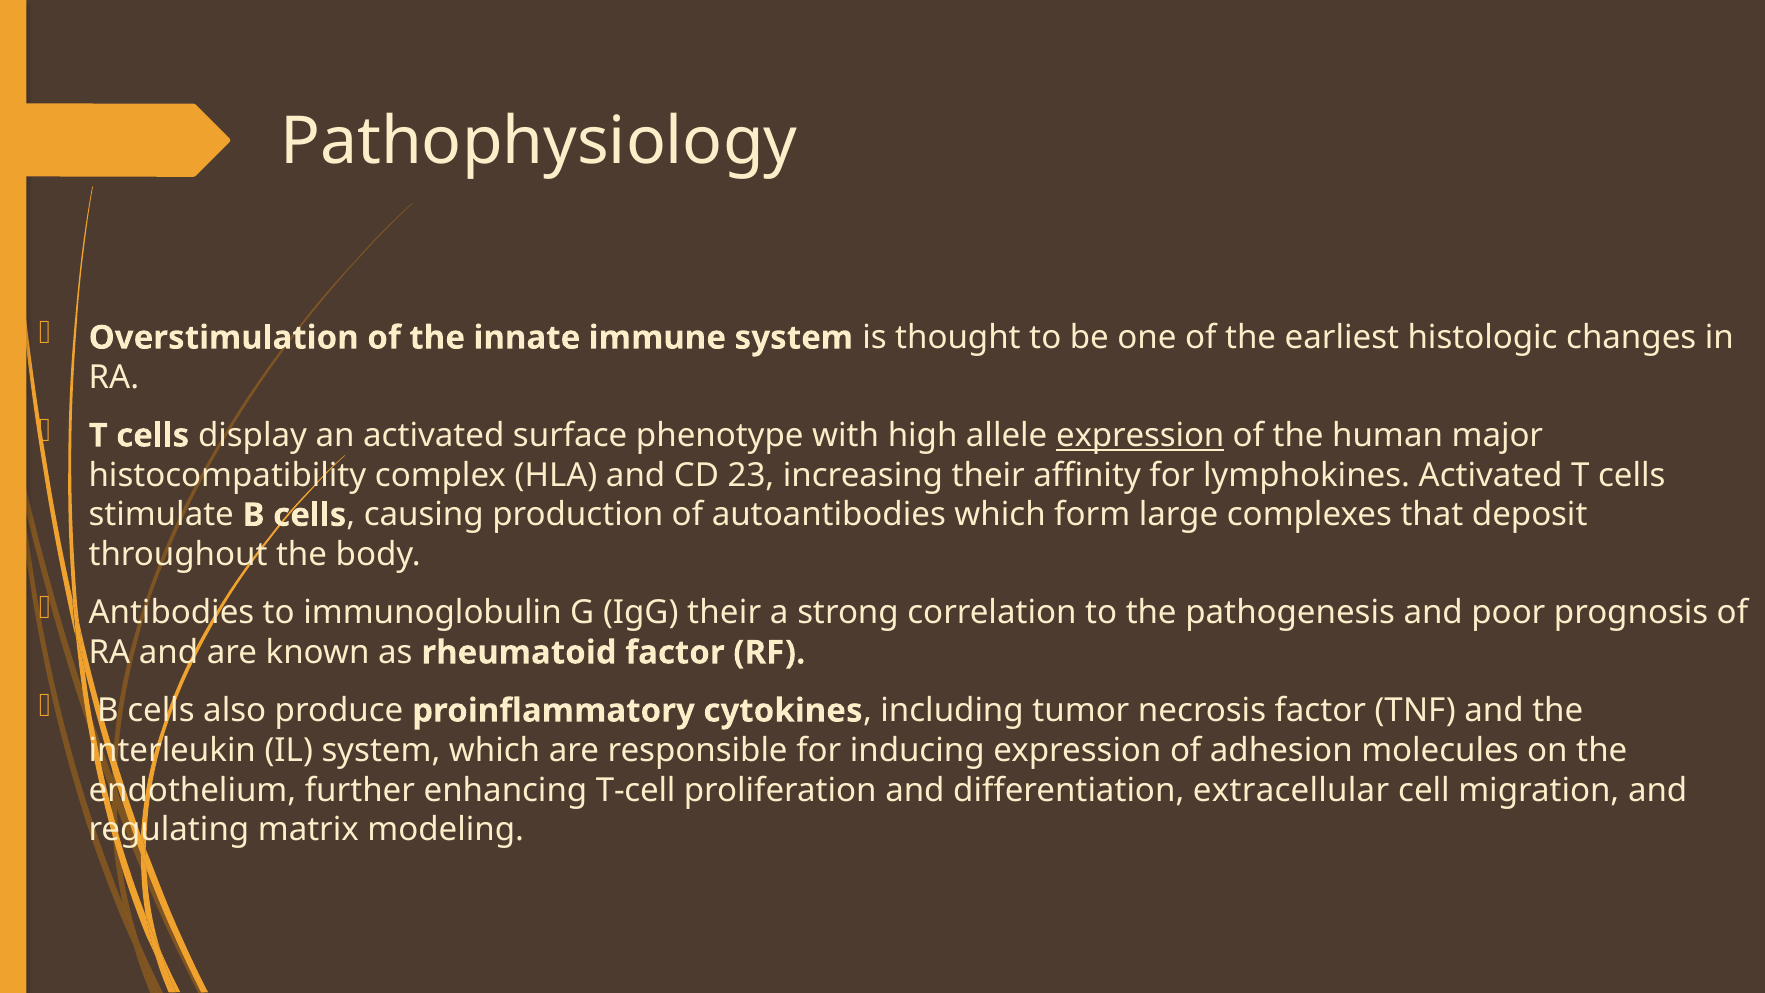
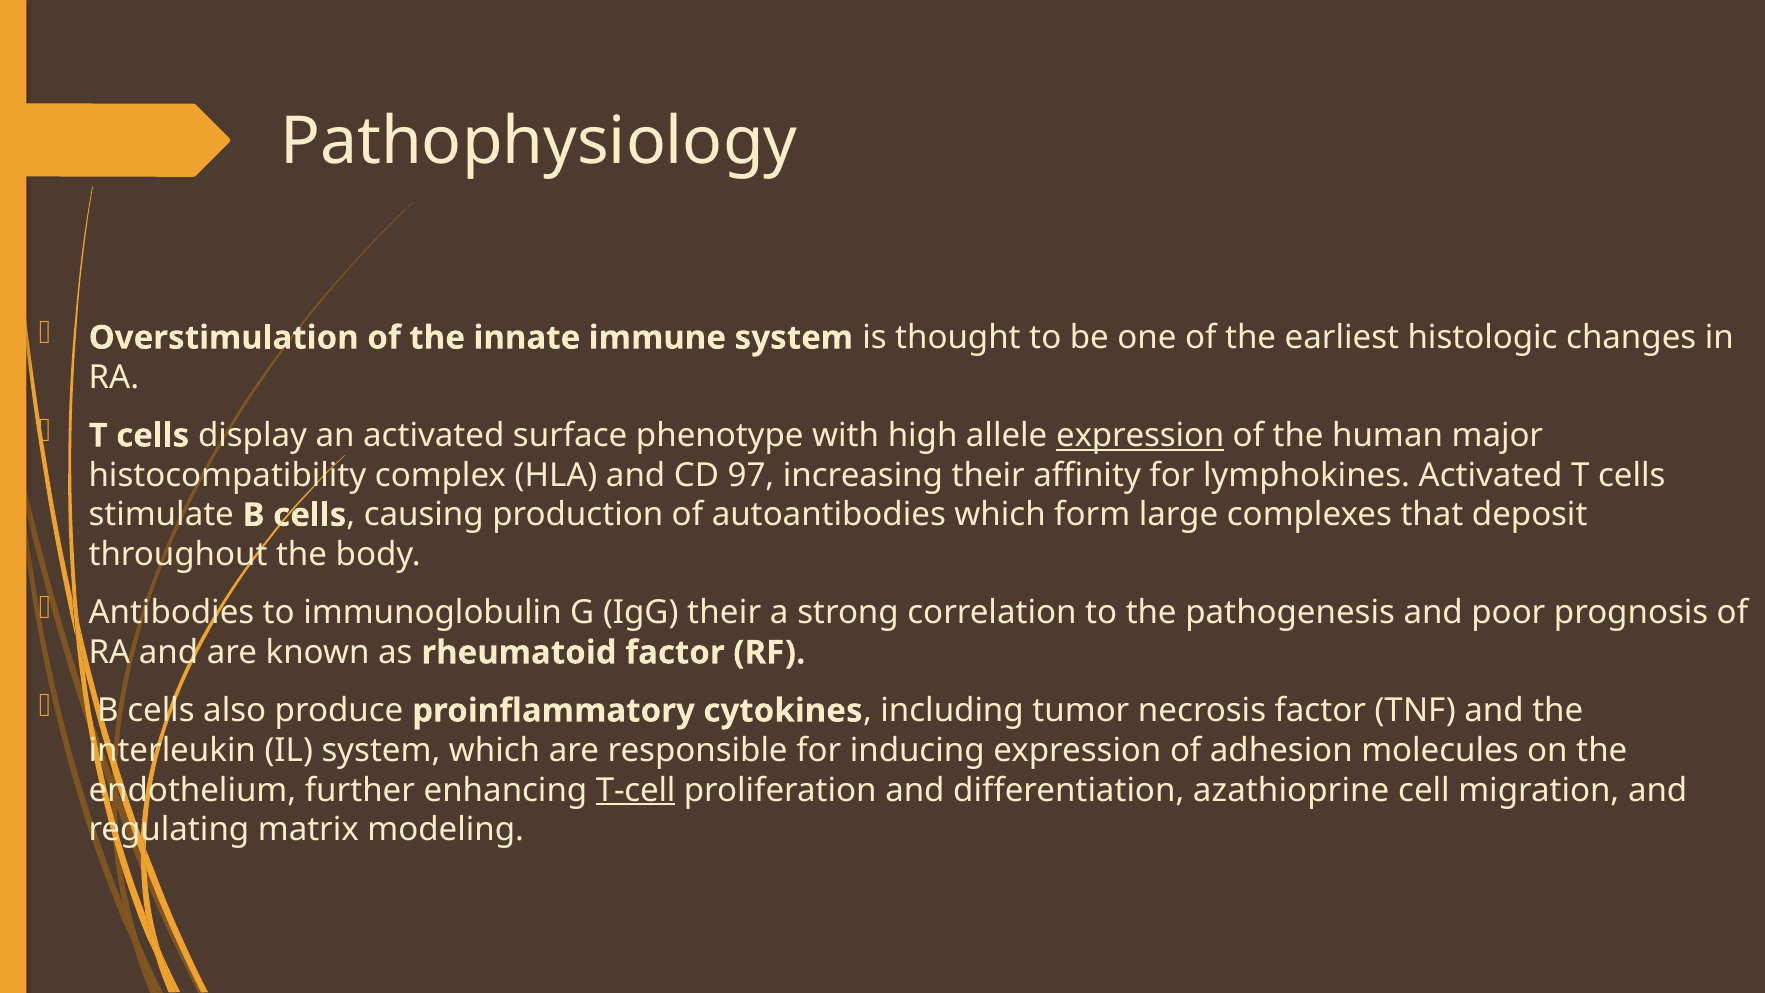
23: 23 -> 97
T-cell underline: none -> present
extracellular: extracellular -> azathioprine
